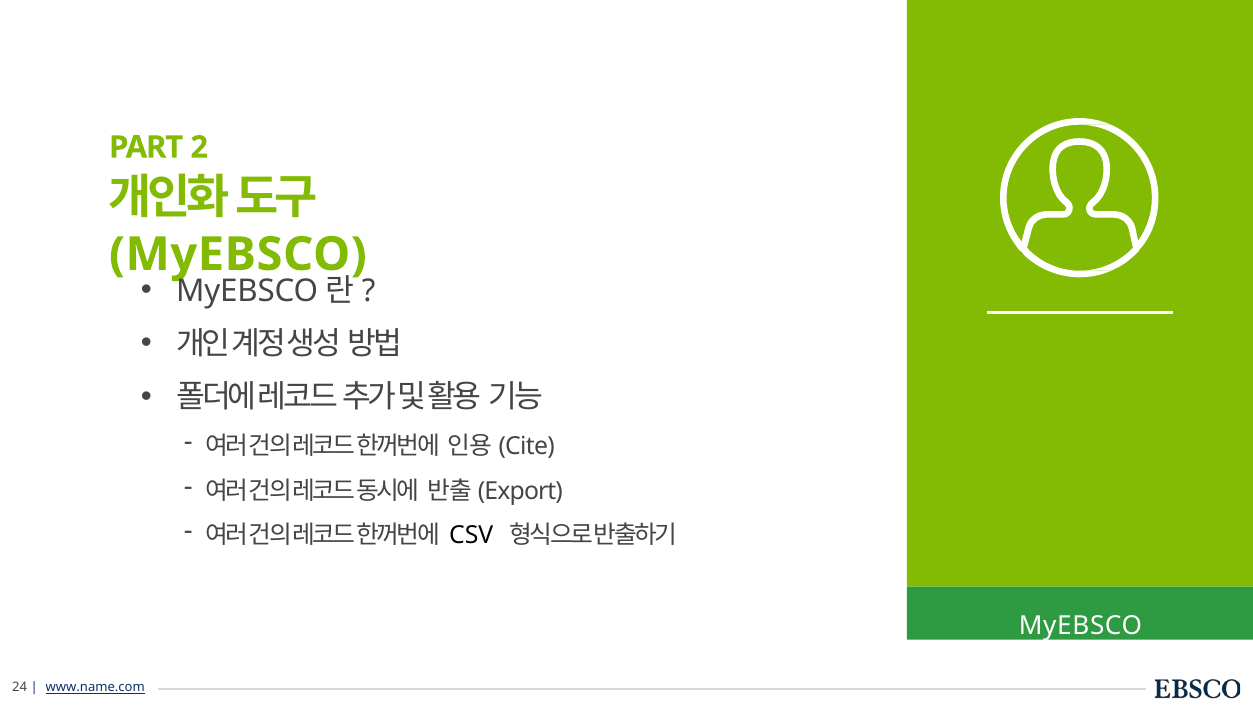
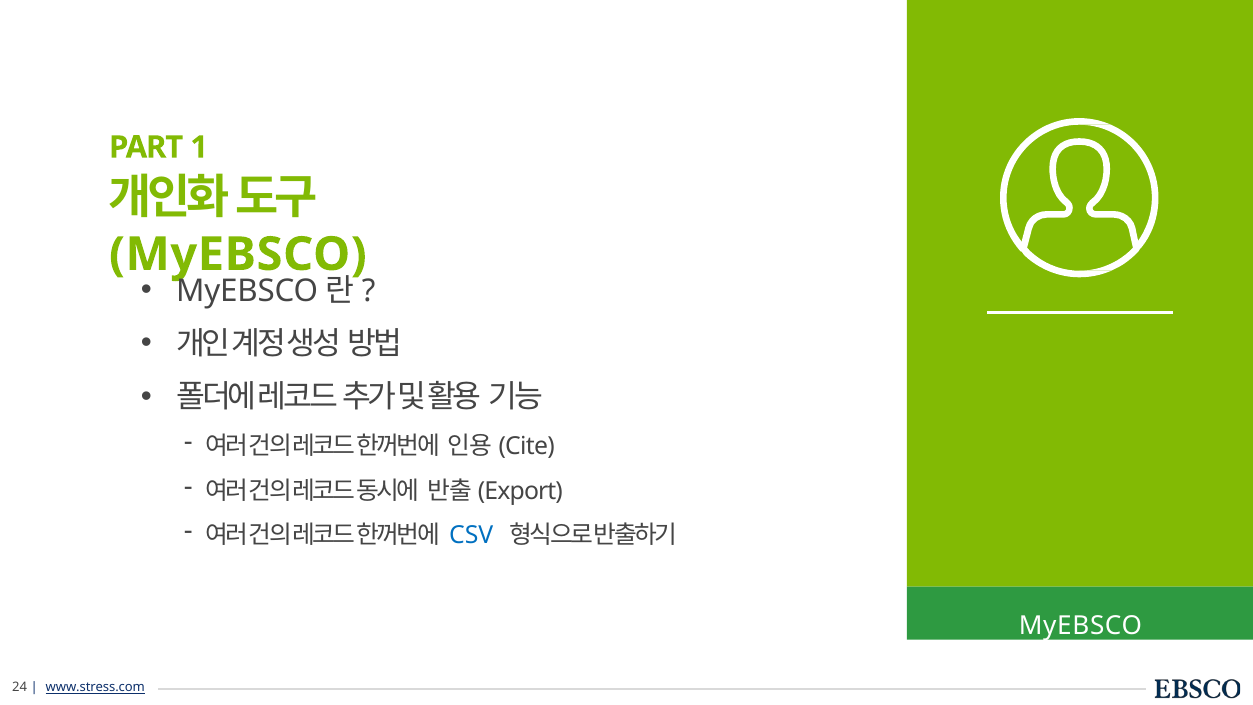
2: 2 -> 1
CSV colour: black -> blue
www.name.com: www.name.com -> www.stress.com
